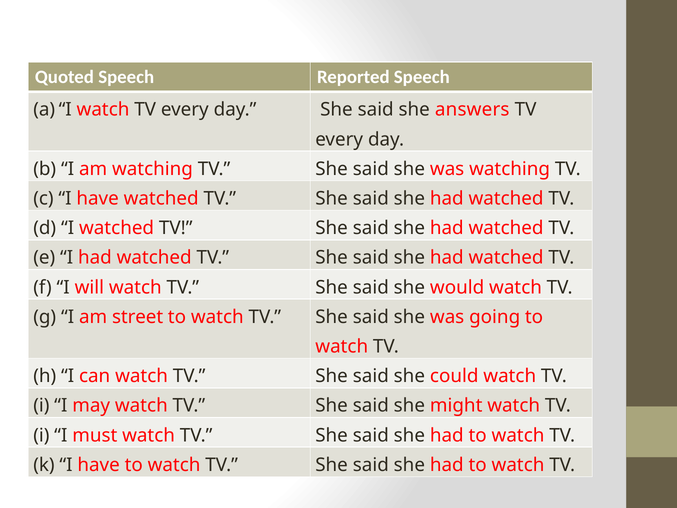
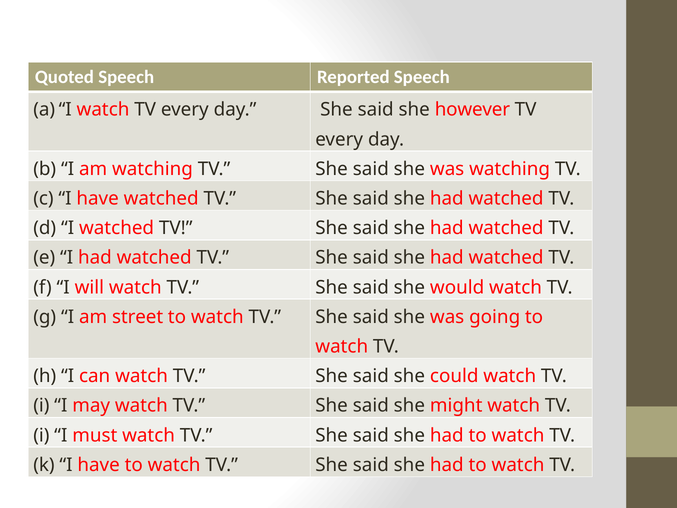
answers: answers -> however
